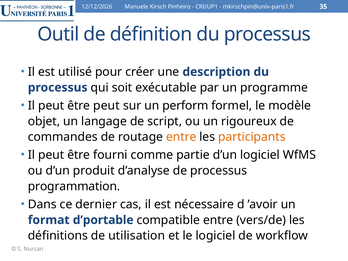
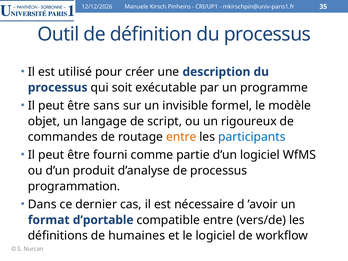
être peut: peut -> sans
perform: perform -> invisible
participants colour: orange -> blue
utilisation: utilisation -> humaines
